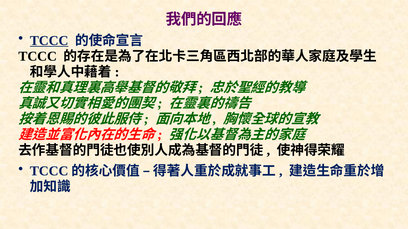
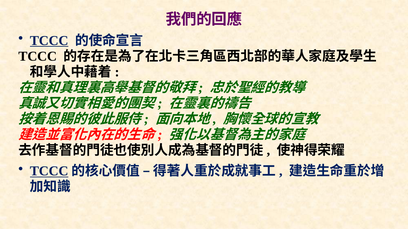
TCCC at (49, 172) underline: none -> present
